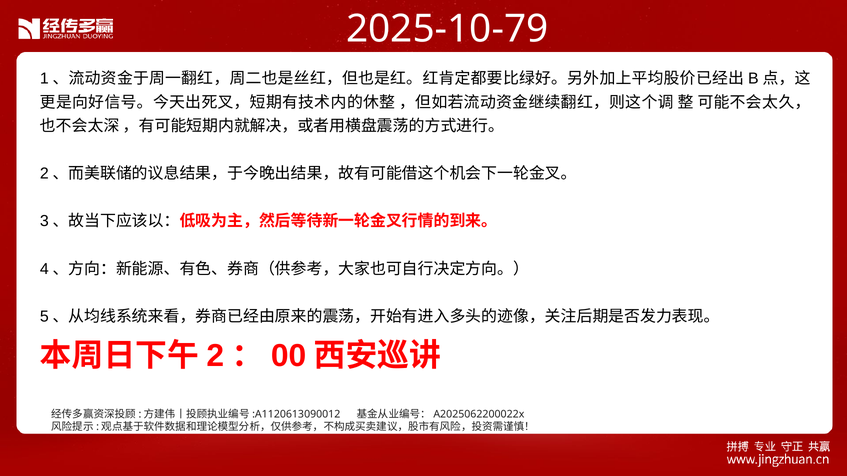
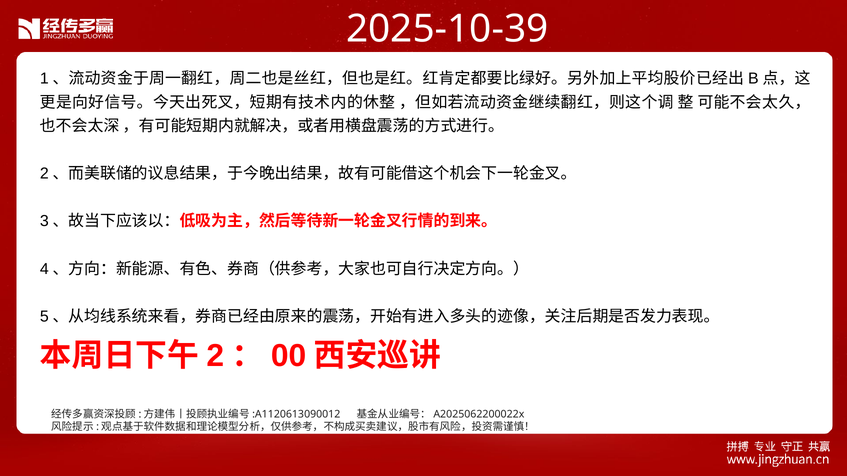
2025-10-79: 2025-10-79 -> 2025-10-39
